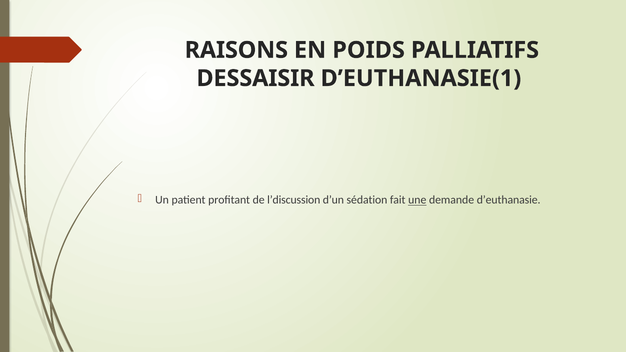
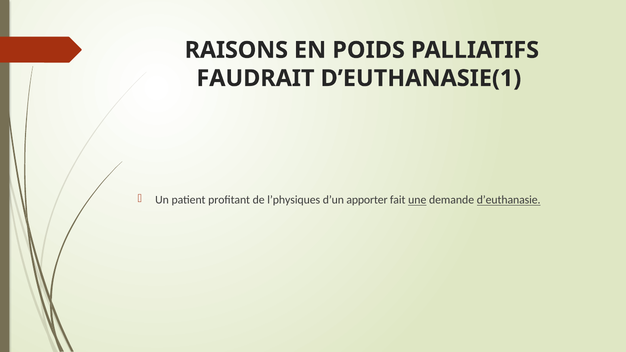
DESSAISIR: DESSAISIR -> FAUDRAIT
l’discussion: l’discussion -> l’physiques
sédation: sédation -> apporter
d’euthanasie underline: none -> present
